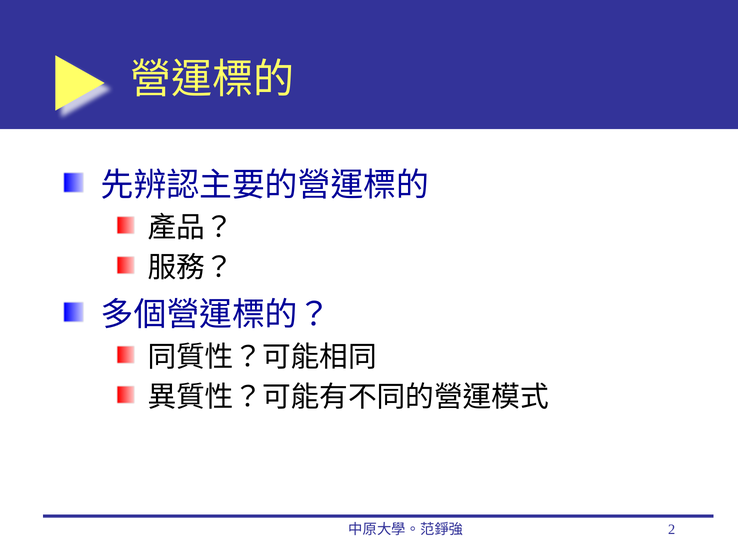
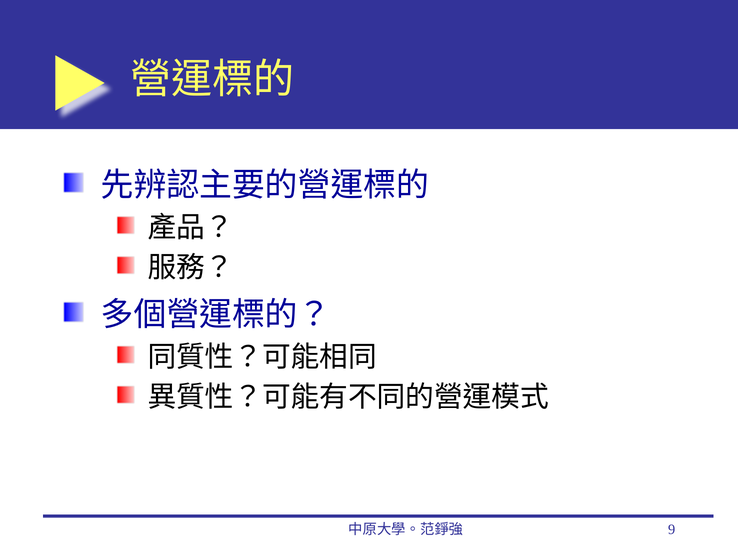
2: 2 -> 9
